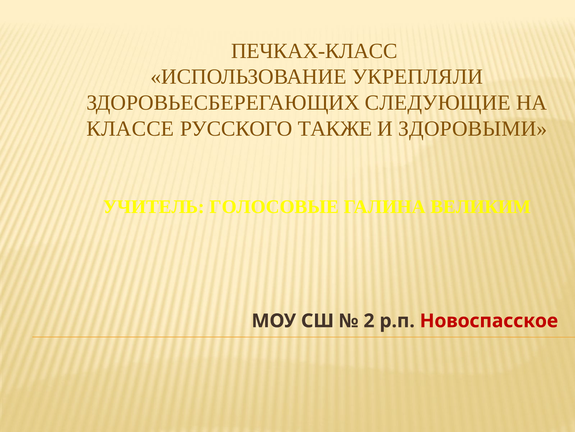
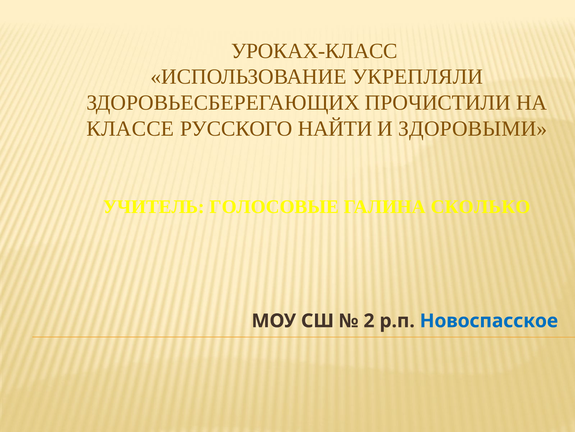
ПЕЧКАХ-КЛАСС: ПЕЧКАХ-КЛАСС -> УРОКАХ-КЛАСС
СЛЕДУЮЩИЕ: СЛЕДУЮЩИЕ -> ПРОЧИСТИЛИ
ТАКЖЕ: ТАКЖЕ -> НАЙТИ
ВЕЛИКИМ: ВЕЛИКИМ -> СКОЛЬКО
Новоспасское colour: red -> blue
